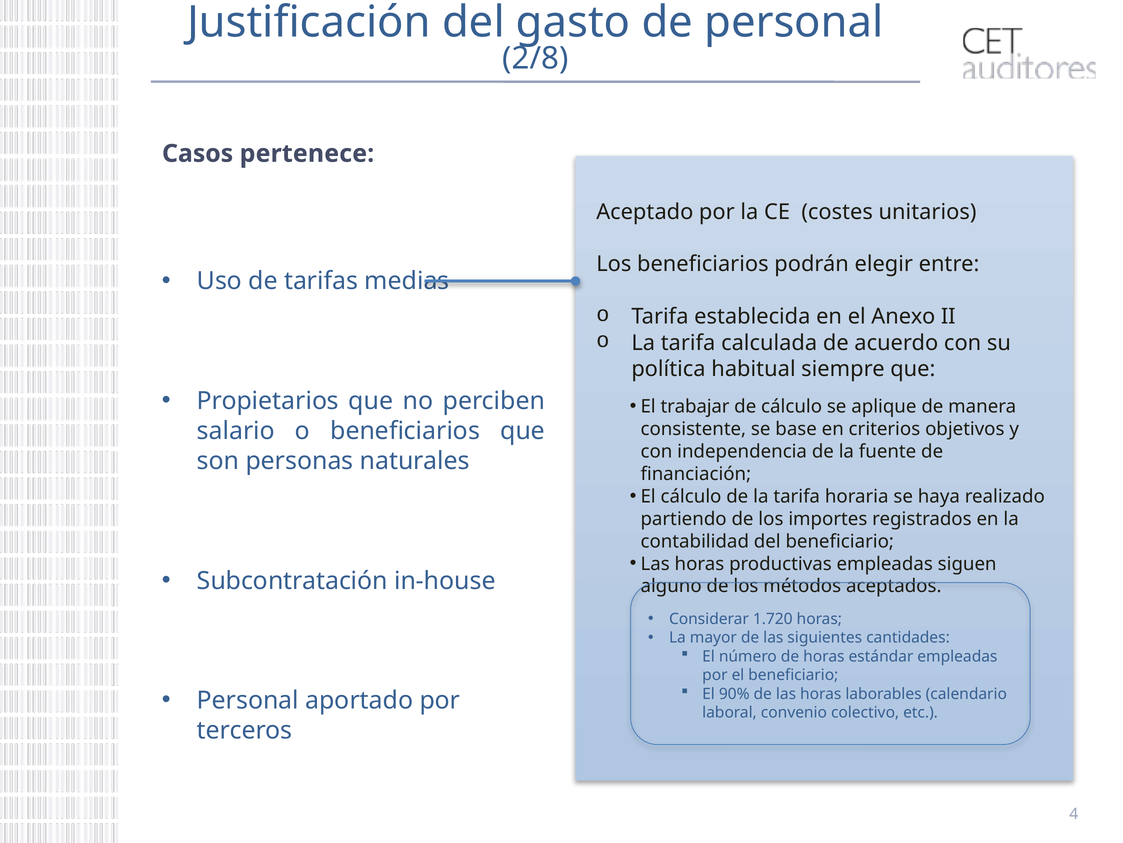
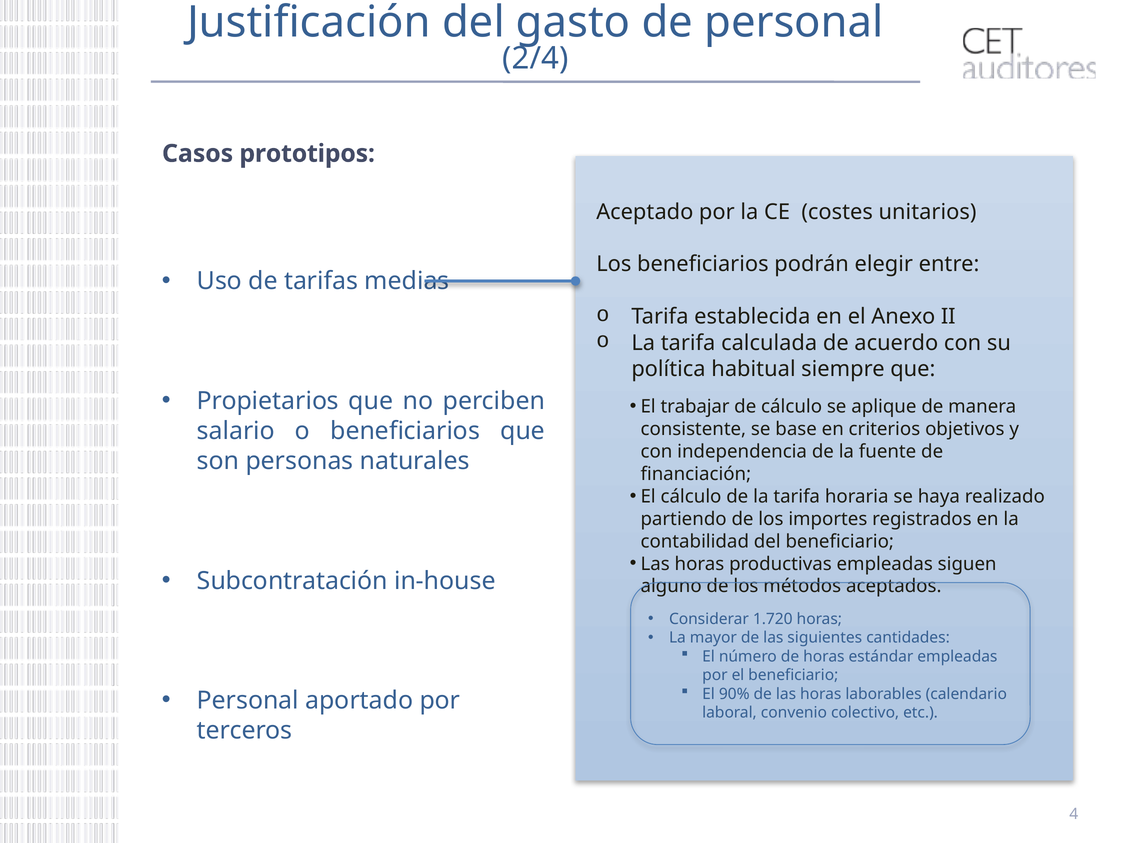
2/8: 2/8 -> 2/4
pertenece: pertenece -> prototipos
